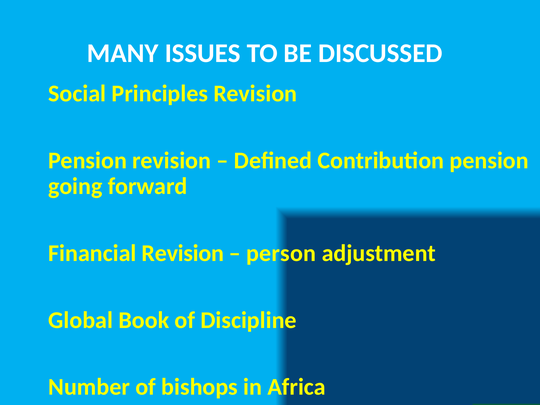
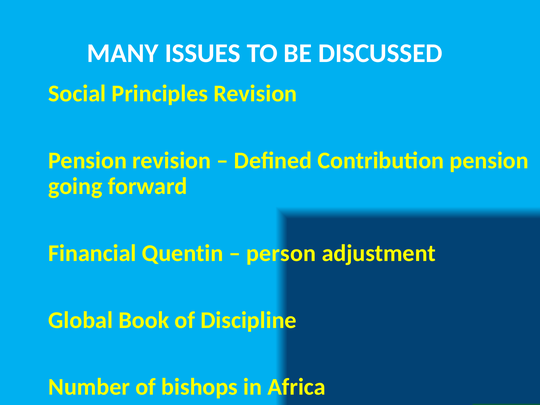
Financial Revision: Revision -> Quentin
